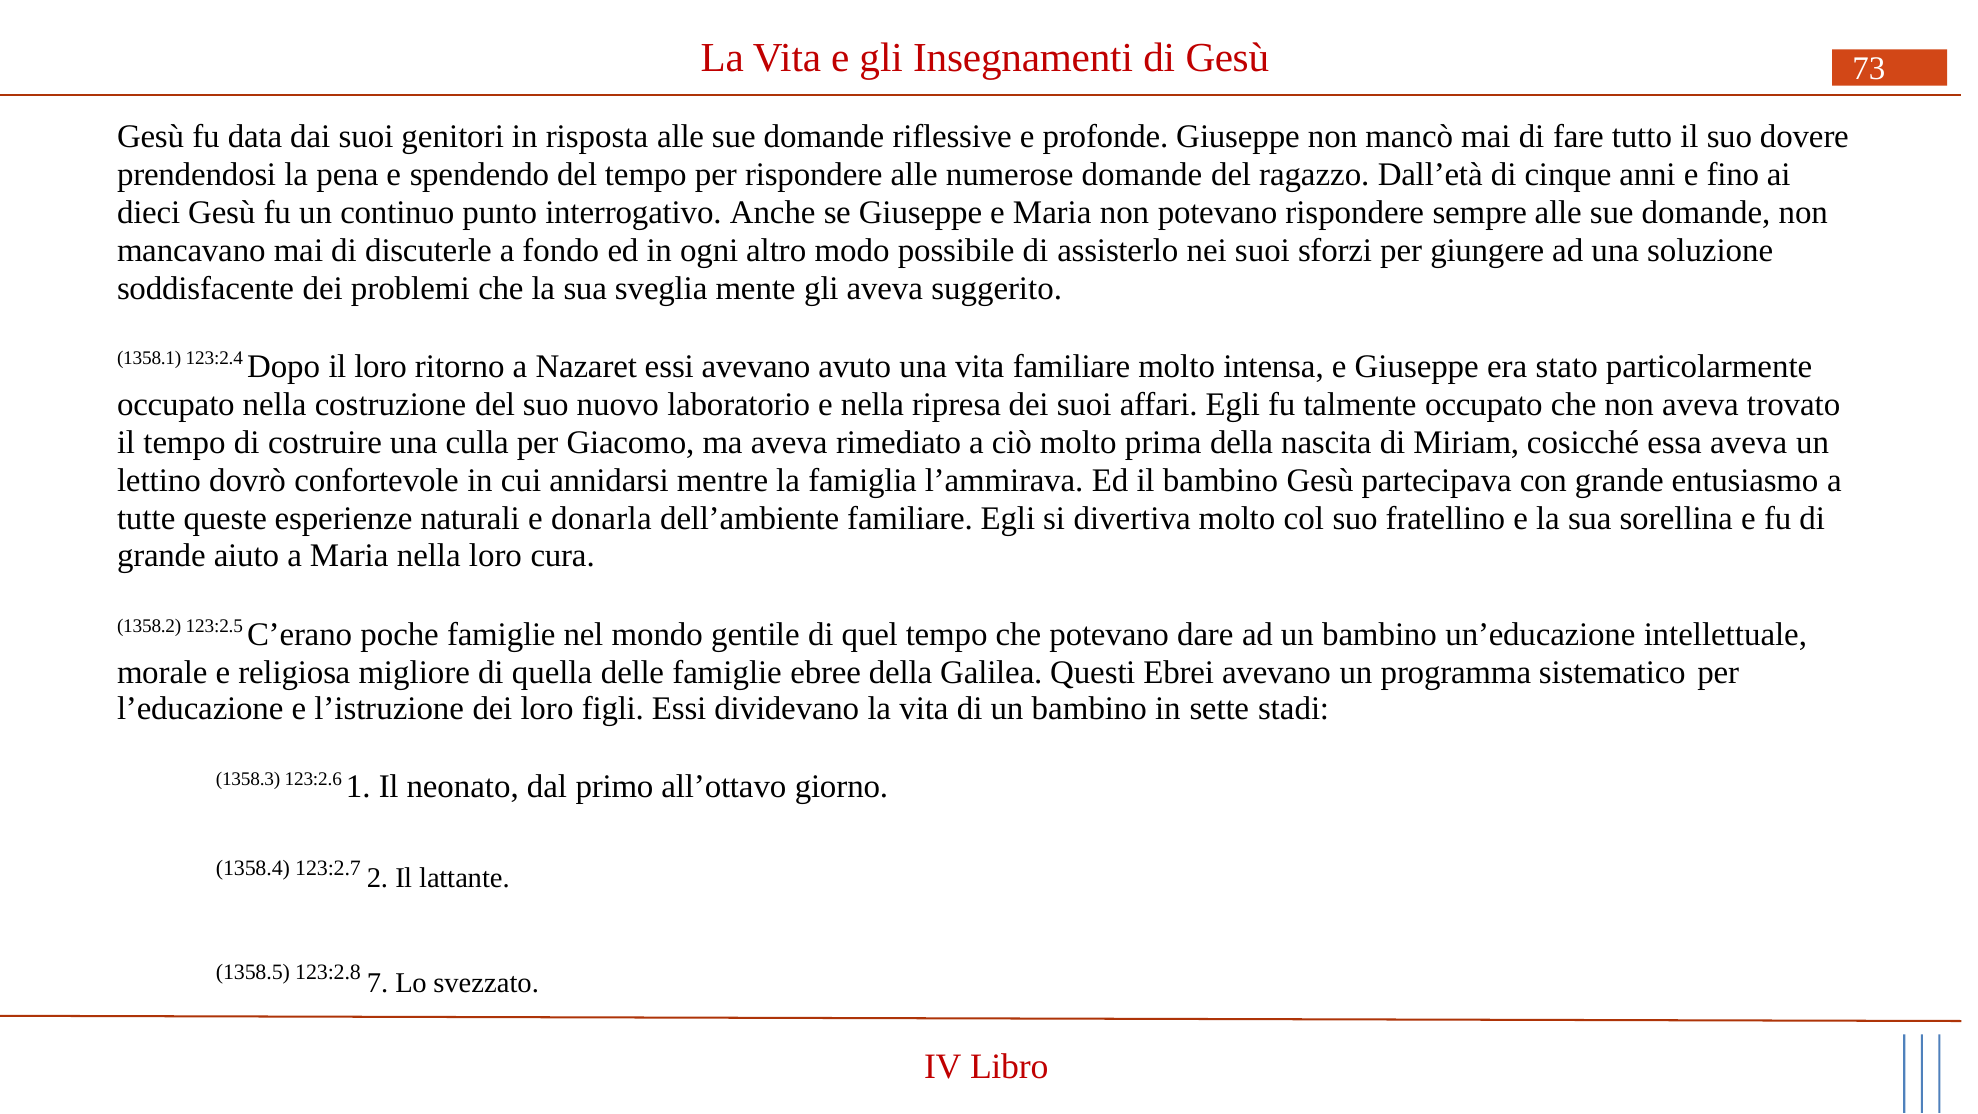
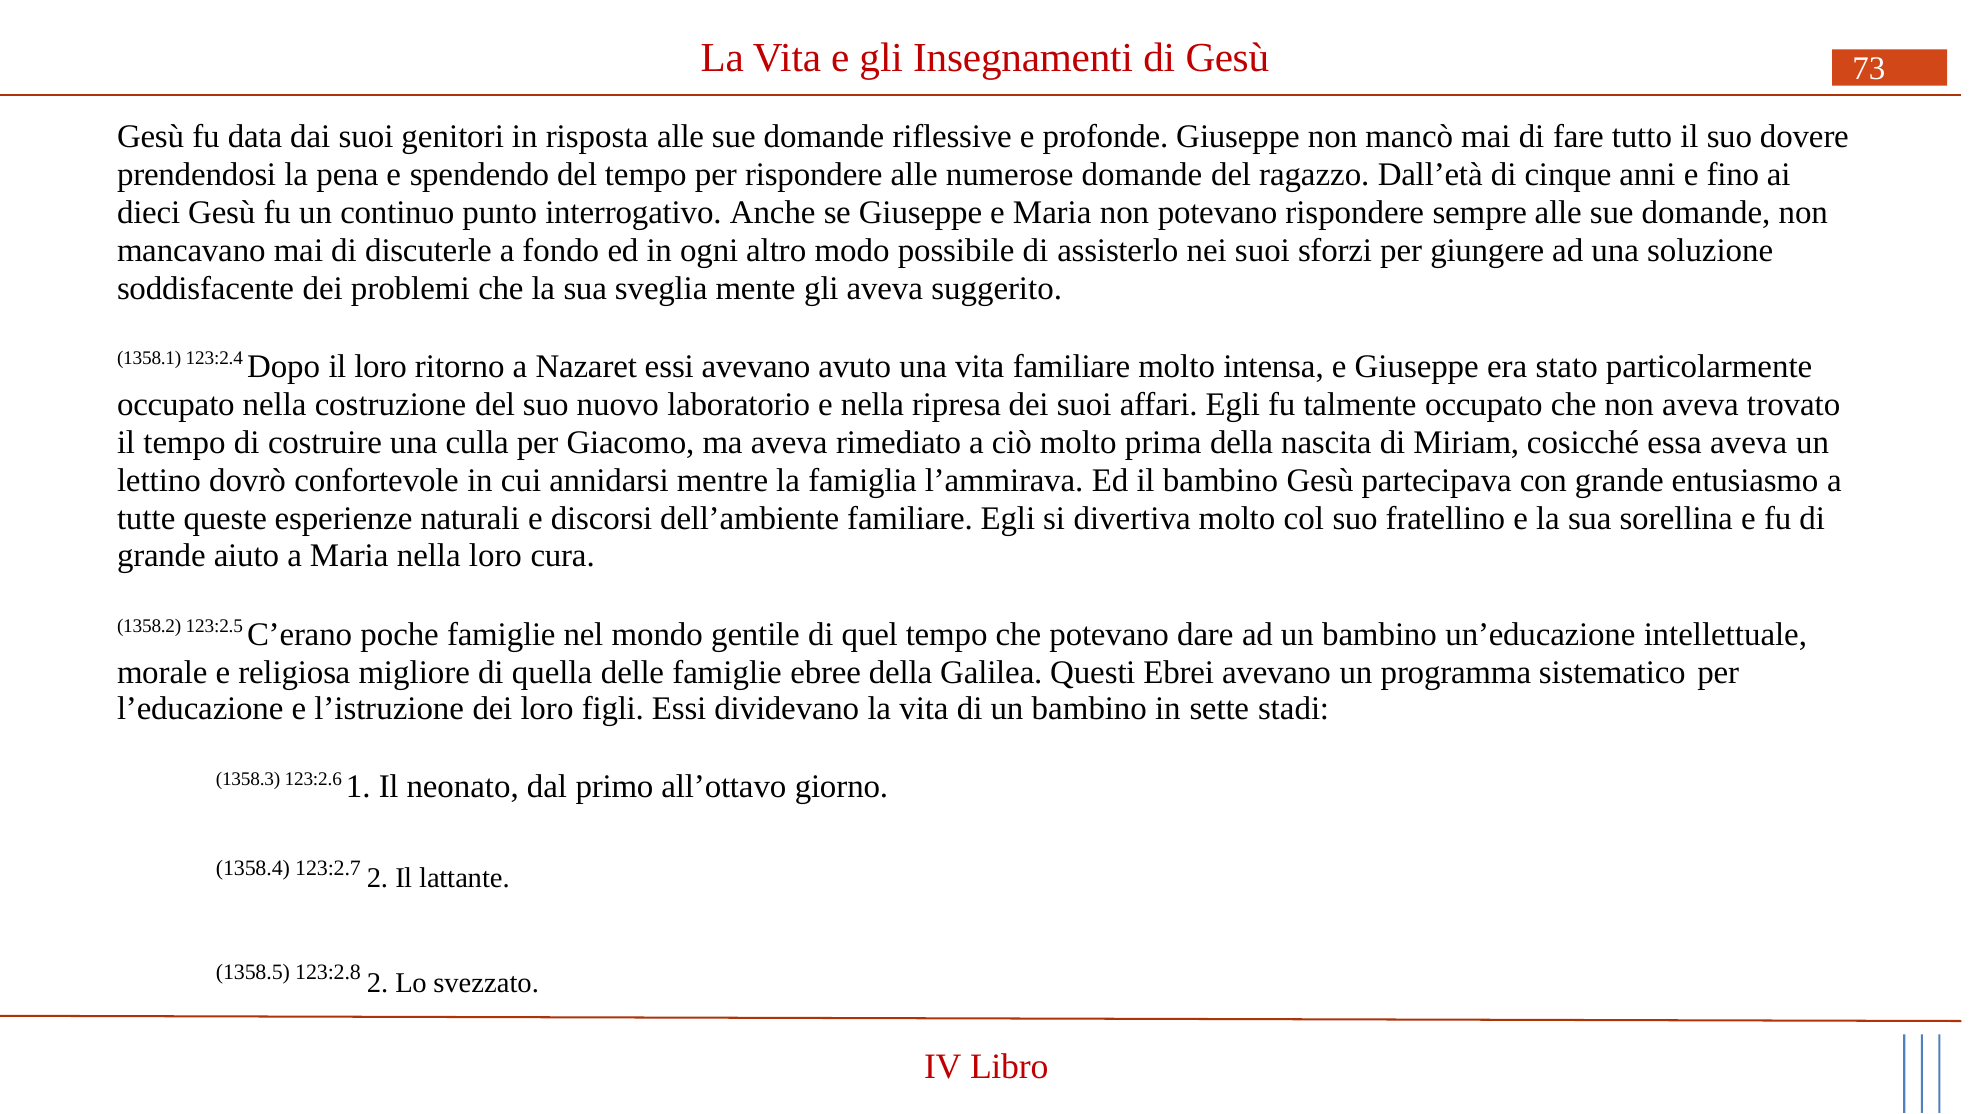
donarla: donarla -> discorsi
123:2.8 7: 7 -> 2
